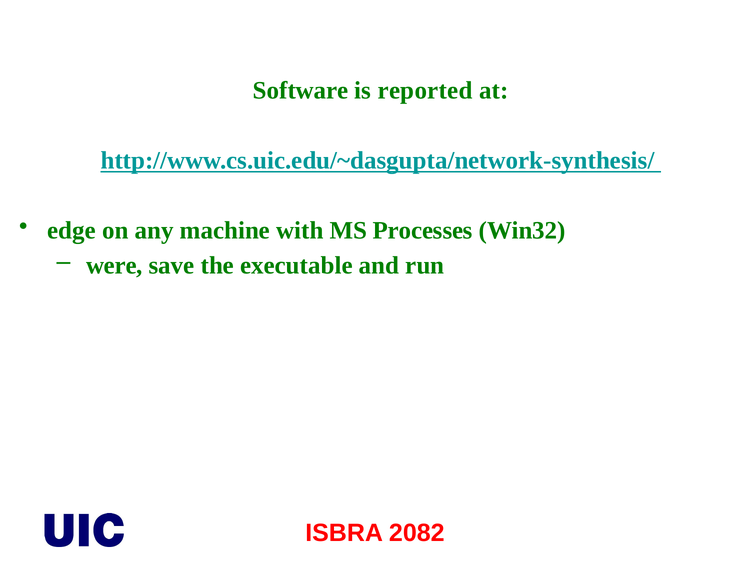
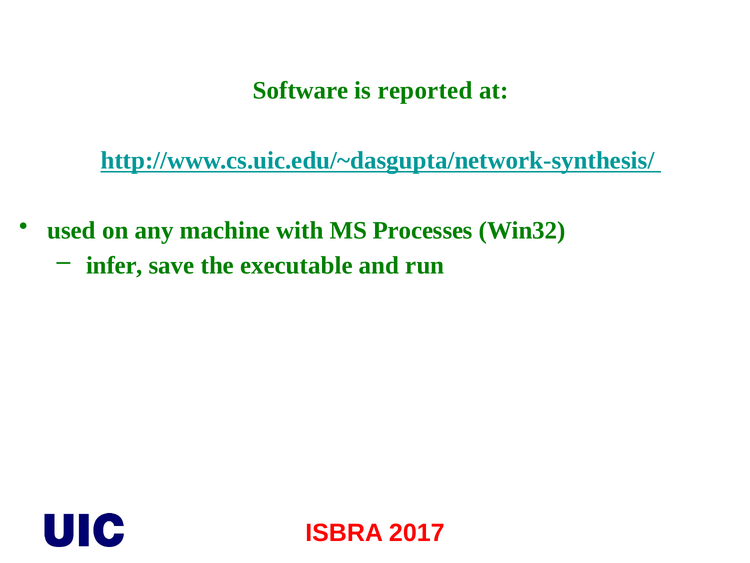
edge: edge -> used
were: were -> infer
2082: 2082 -> 2017
